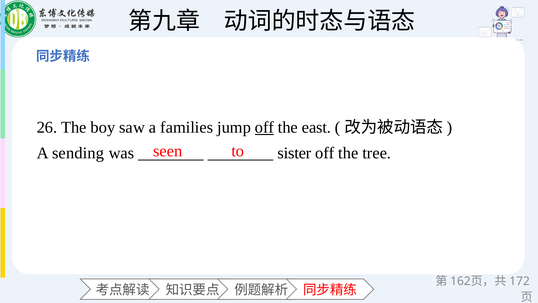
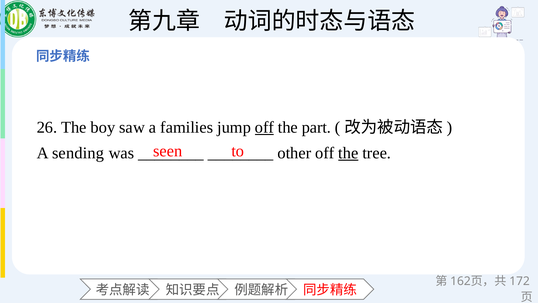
east: east -> part
sister: sister -> other
the at (348, 153) underline: none -> present
